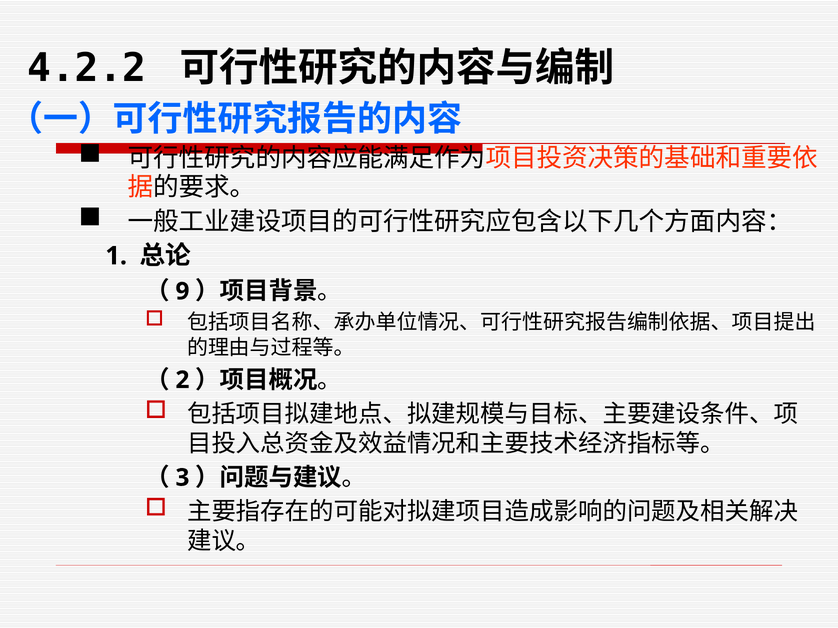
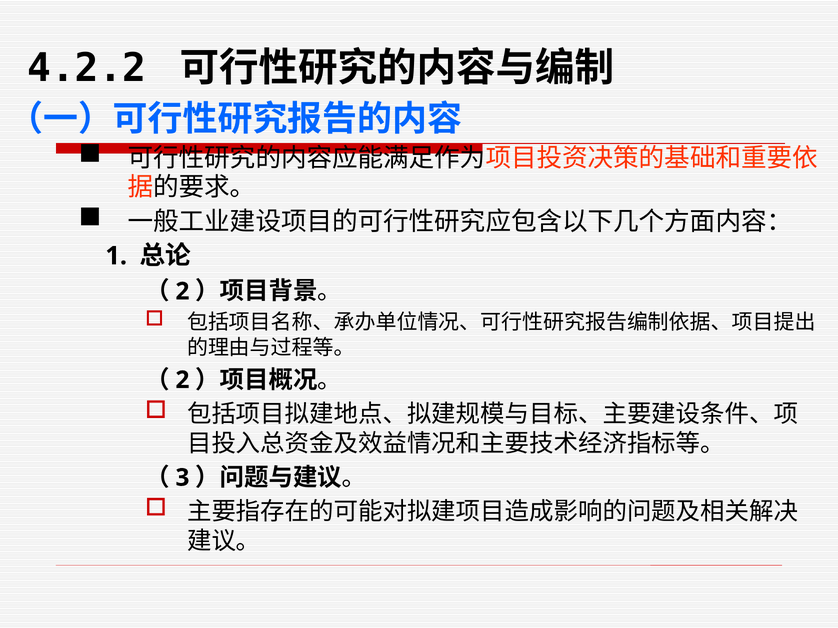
9 at (182, 292): 9 -> 2
